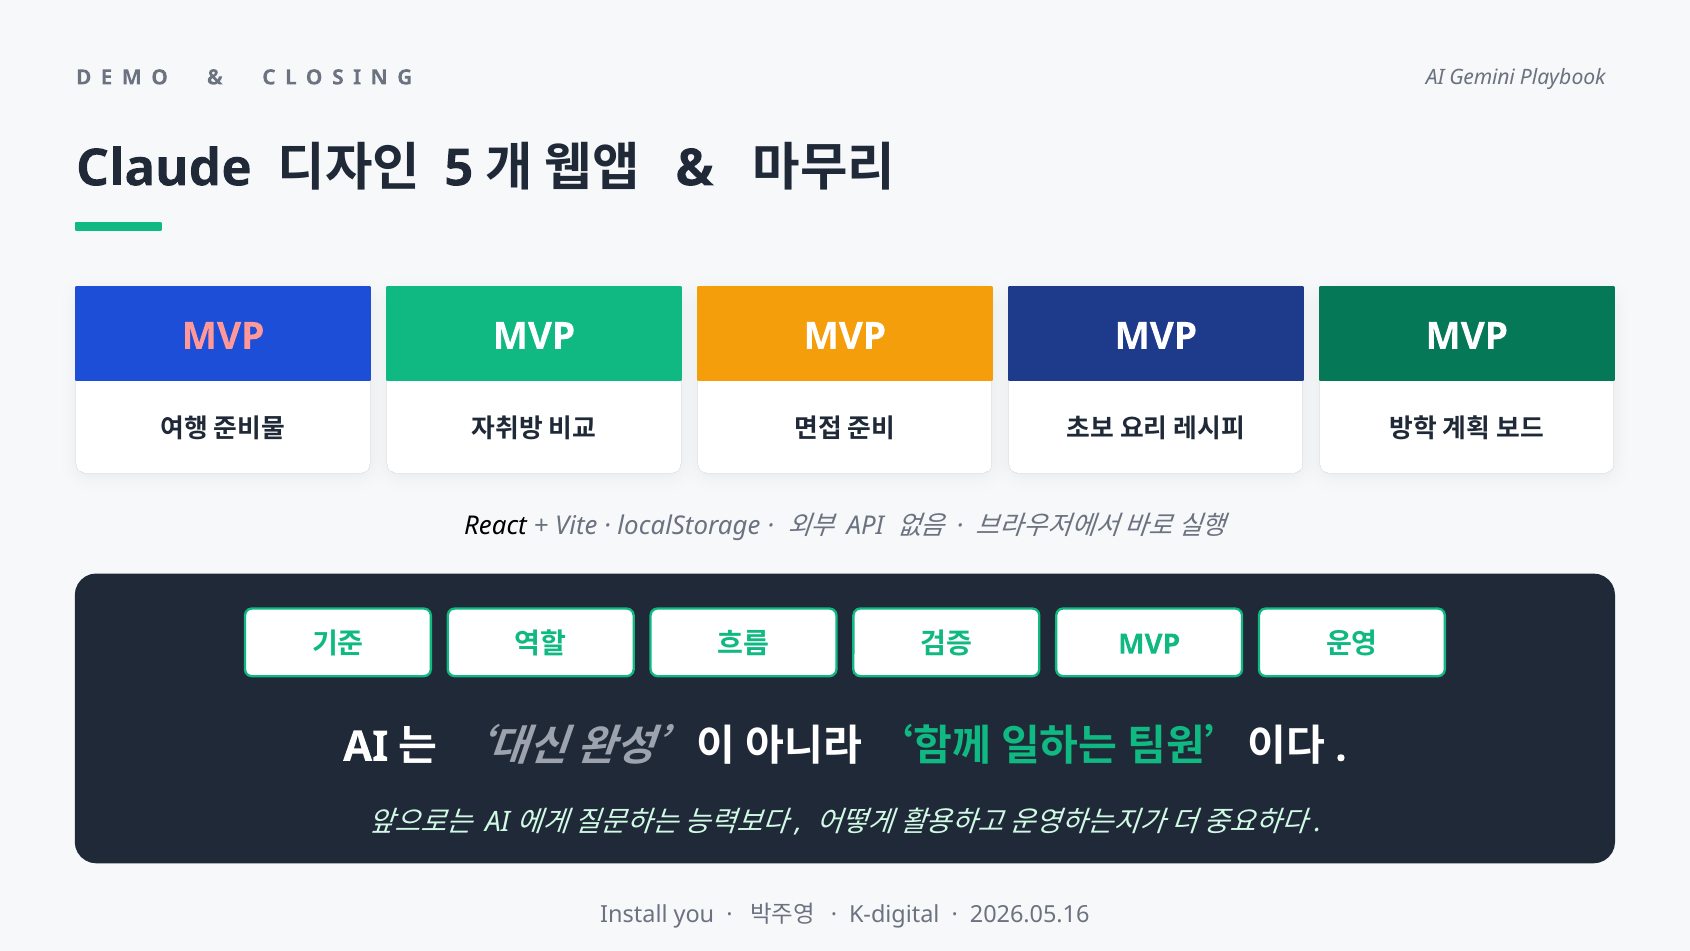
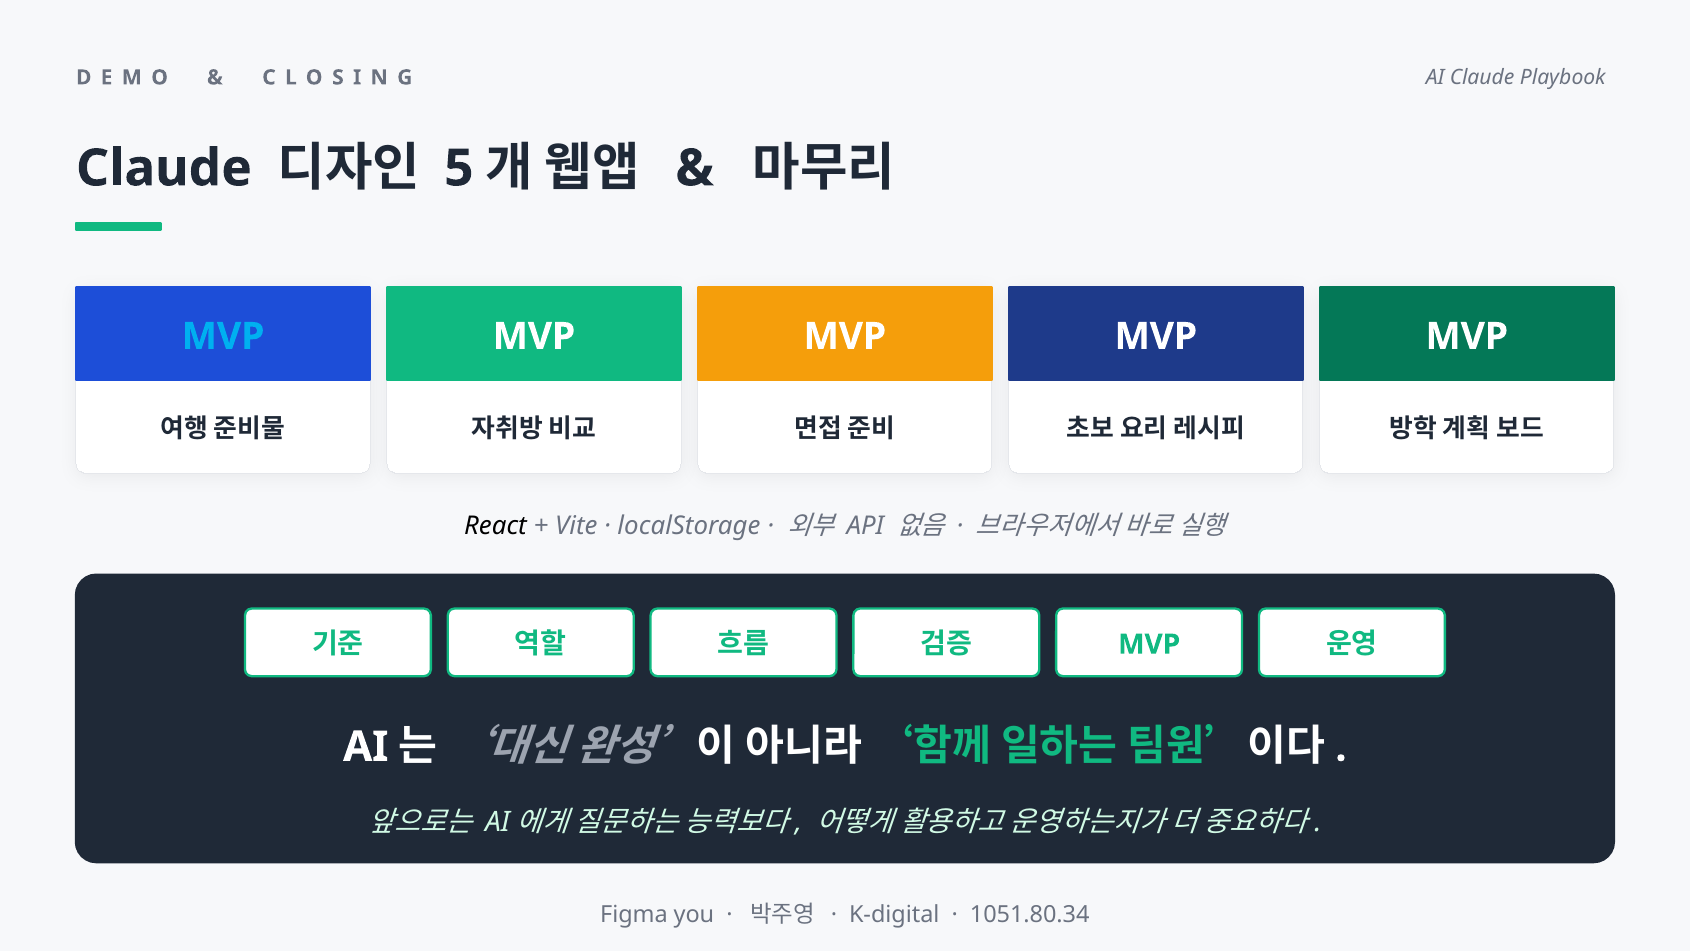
AI Gemini: Gemini -> Claude
MVP at (223, 336) colour: pink -> light blue
Install: Install -> Figma
2026.05.16: 2026.05.16 -> 1051.80.34
